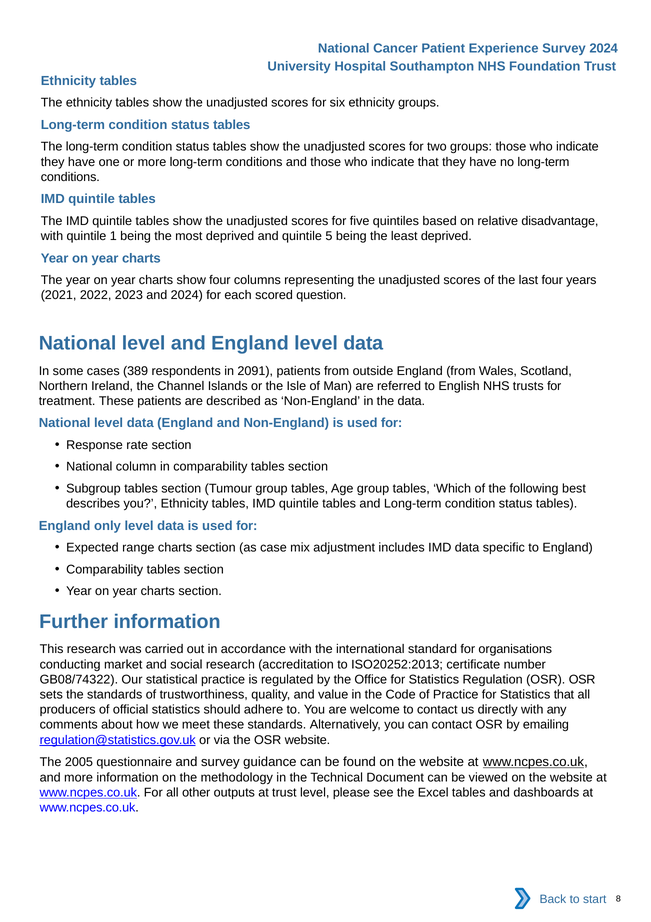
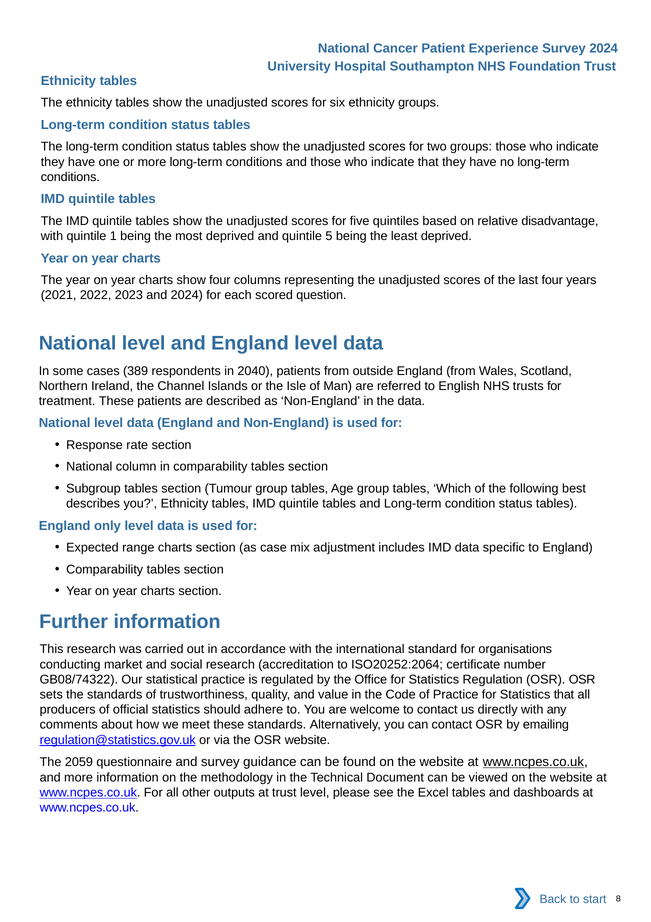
2091: 2091 -> 2040
ISO20252:2013: ISO20252:2013 -> ISO20252:2064
2005: 2005 -> 2059
